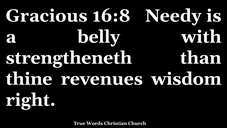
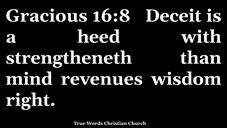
Needy: Needy -> Deceit
belly: belly -> heed
thine: thine -> mind
